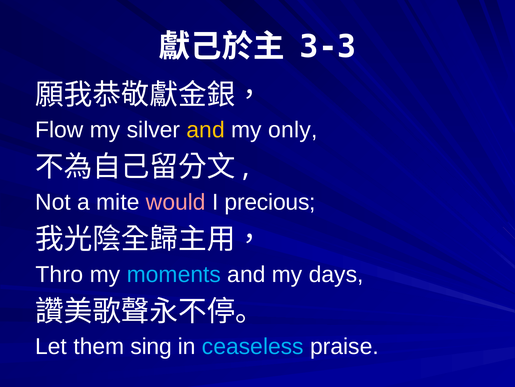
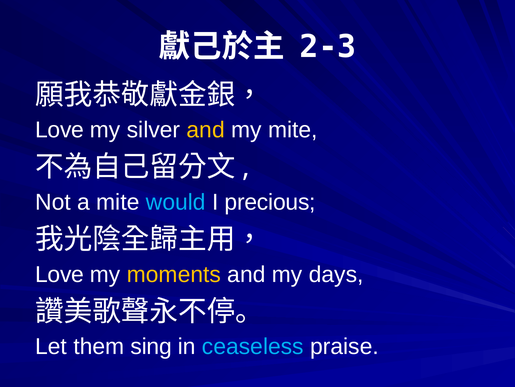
3-3: 3-3 -> 2-3
Flow at (59, 130): Flow -> Love
my only: only -> mite
would colour: pink -> light blue
Thro at (59, 274): Thro -> Love
moments colour: light blue -> yellow
